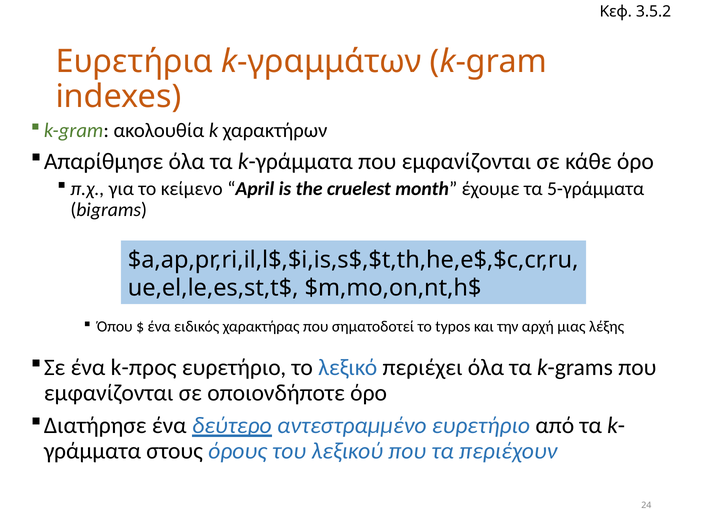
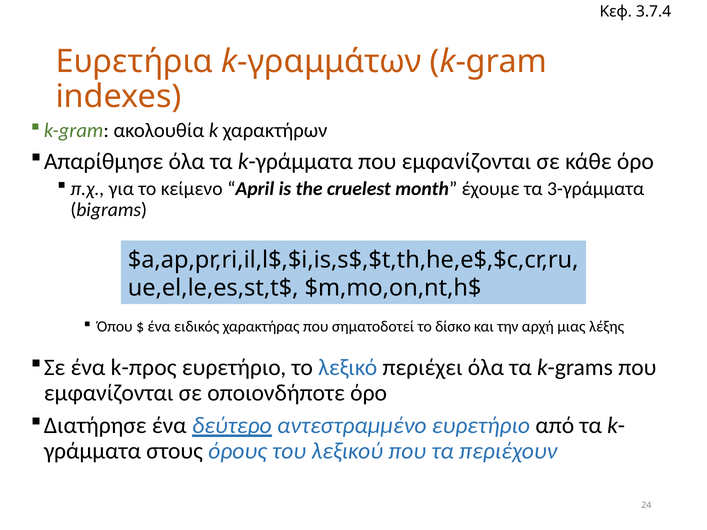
3.5.2: 3.5.2 -> 3.7.4
5-γράμματα: 5-γράμματα -> 3-γράμματα
typos: typos -> δίσκο
